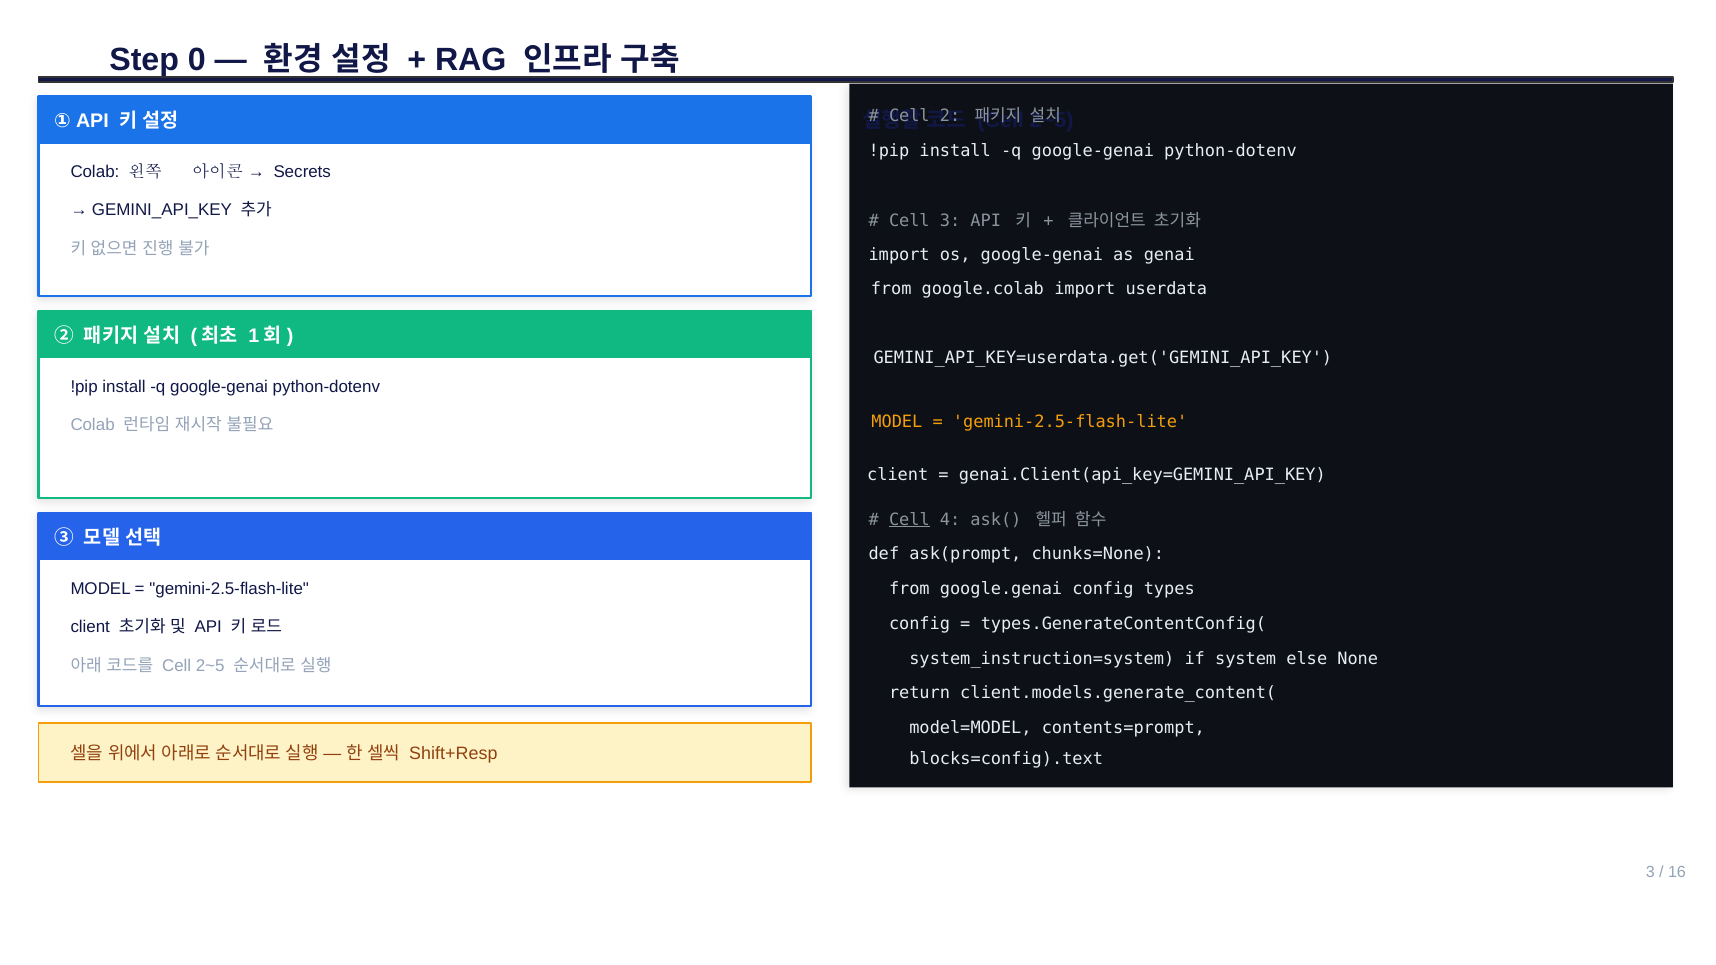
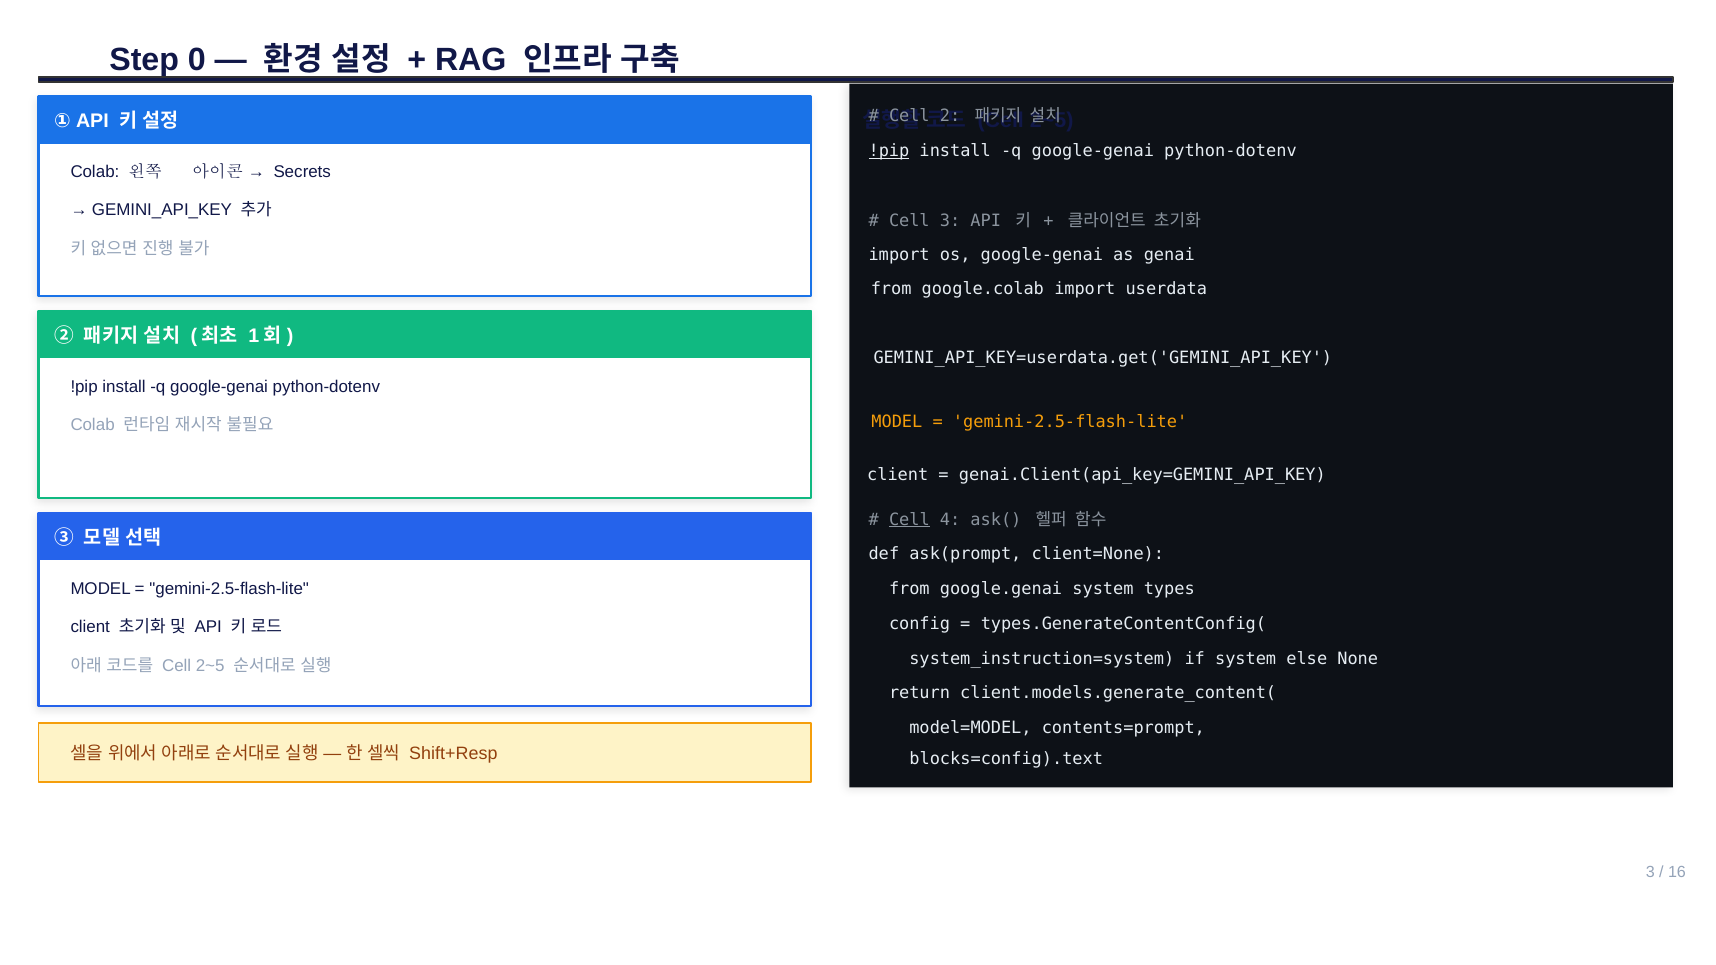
!pip at (889, 151) underline: none -> present
chunks=None: chunks=None -> client=None
google.genai config: config -> system
